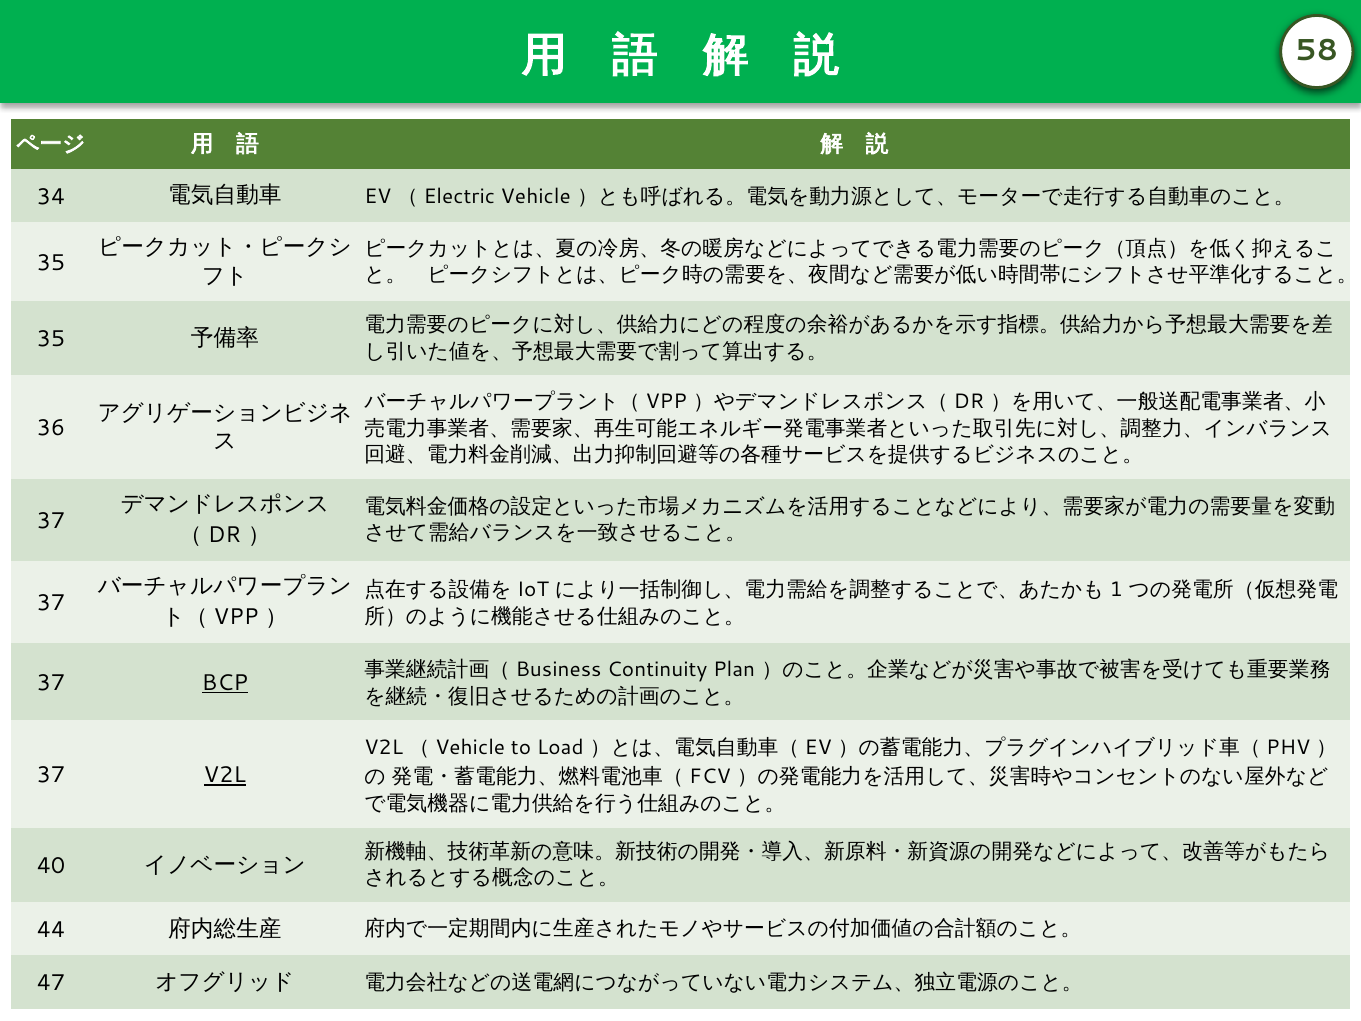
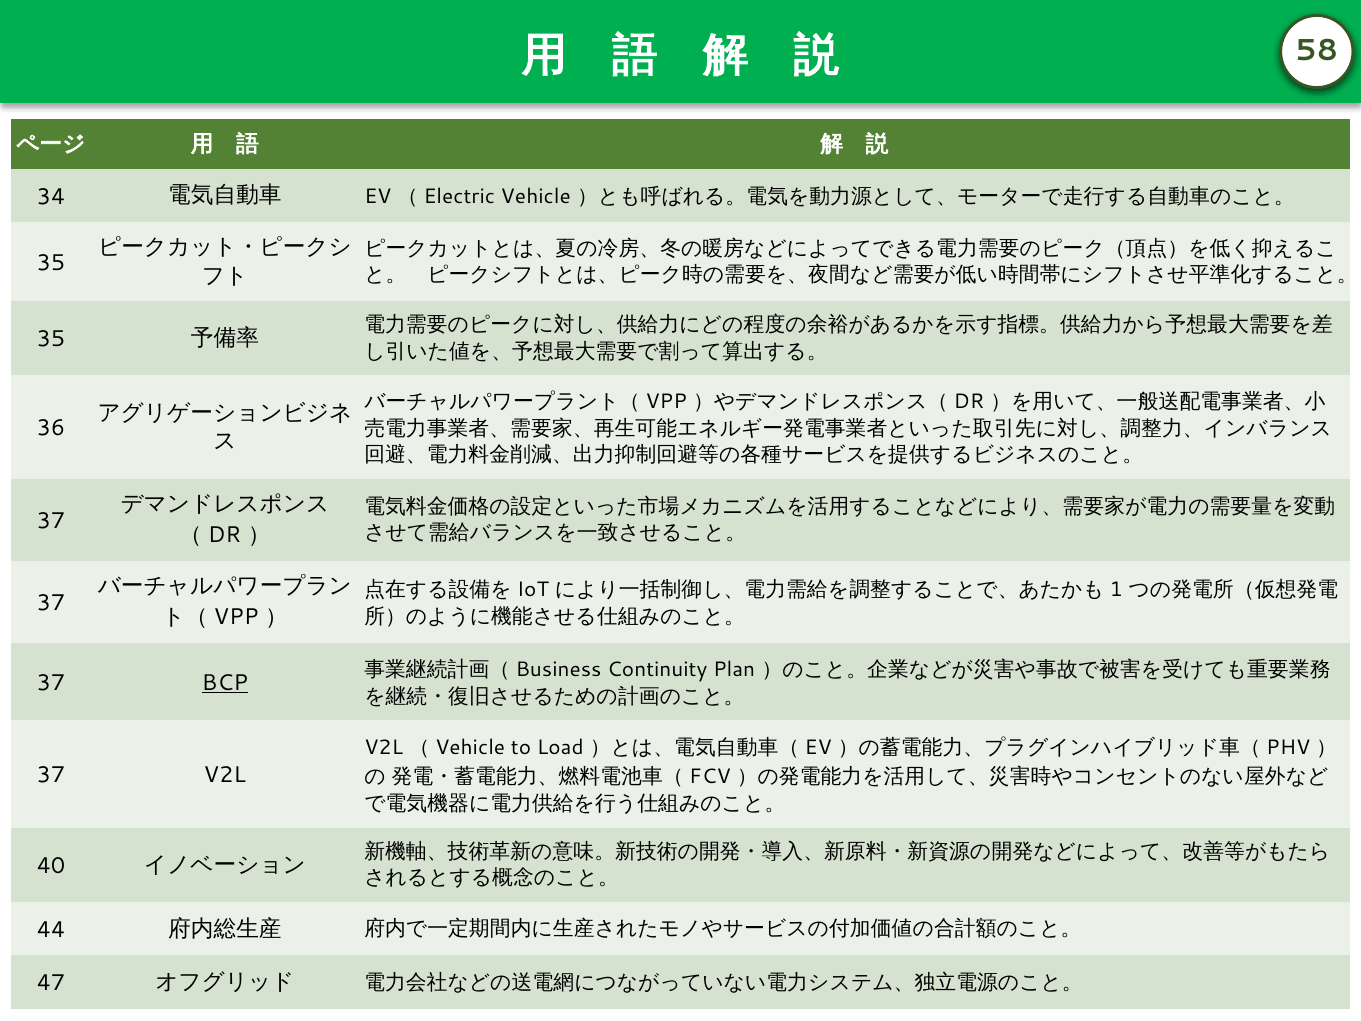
V2L at (225, 775) underline: present -> none
